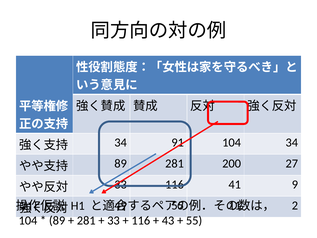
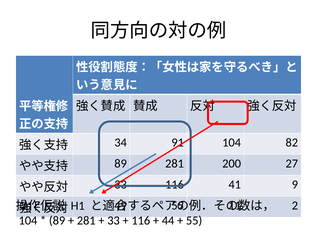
104 34: 34 -> 82
43: 43 -> 44
